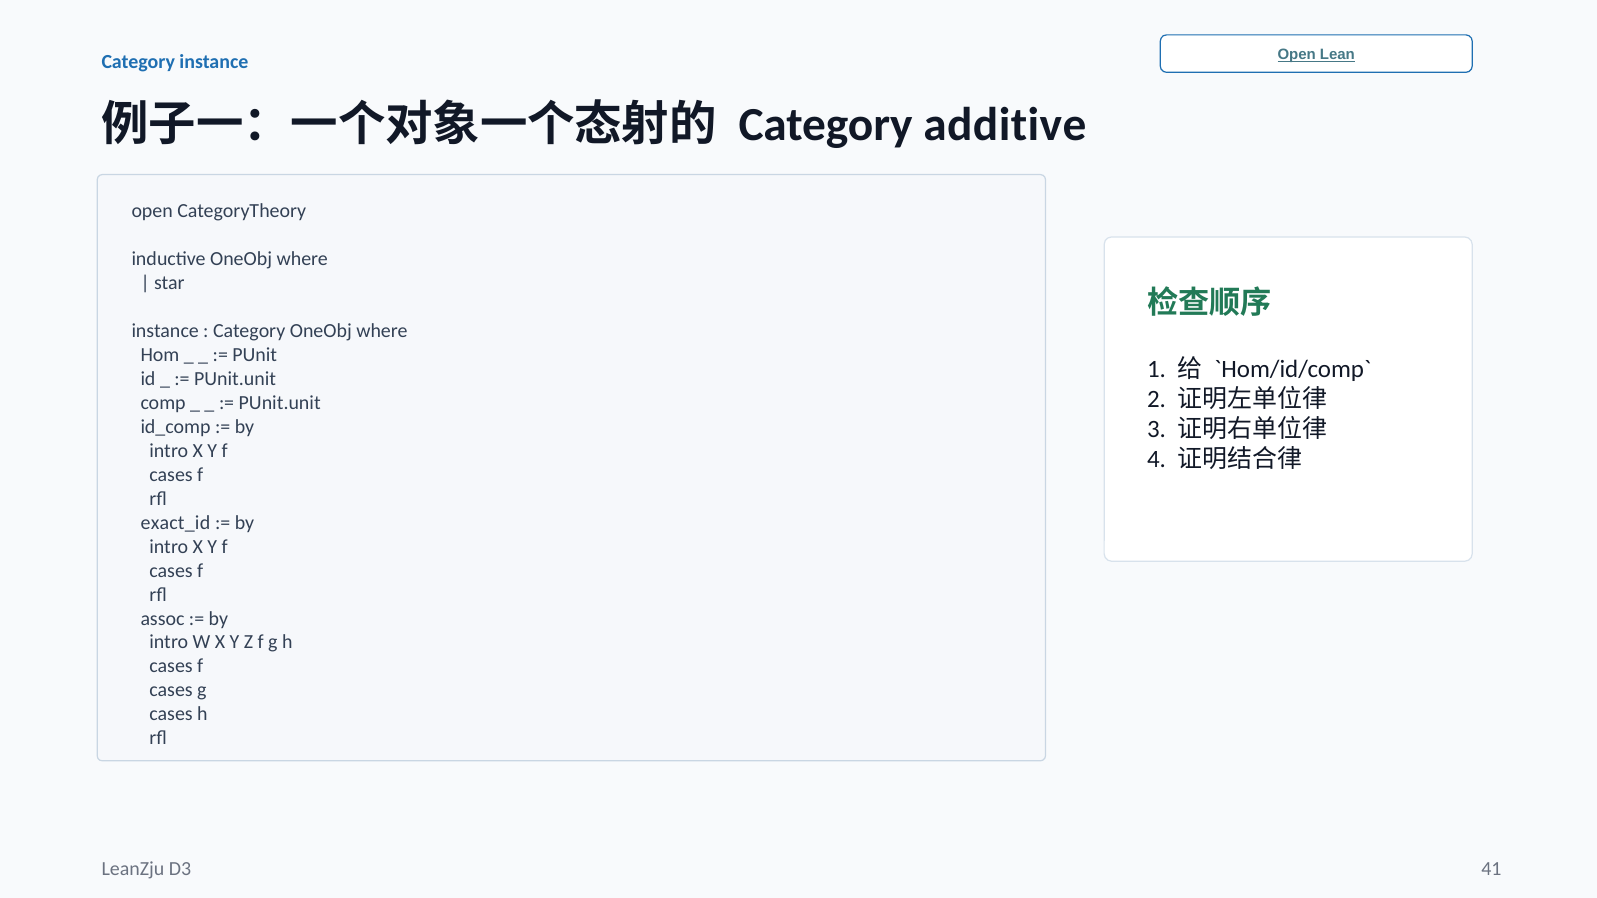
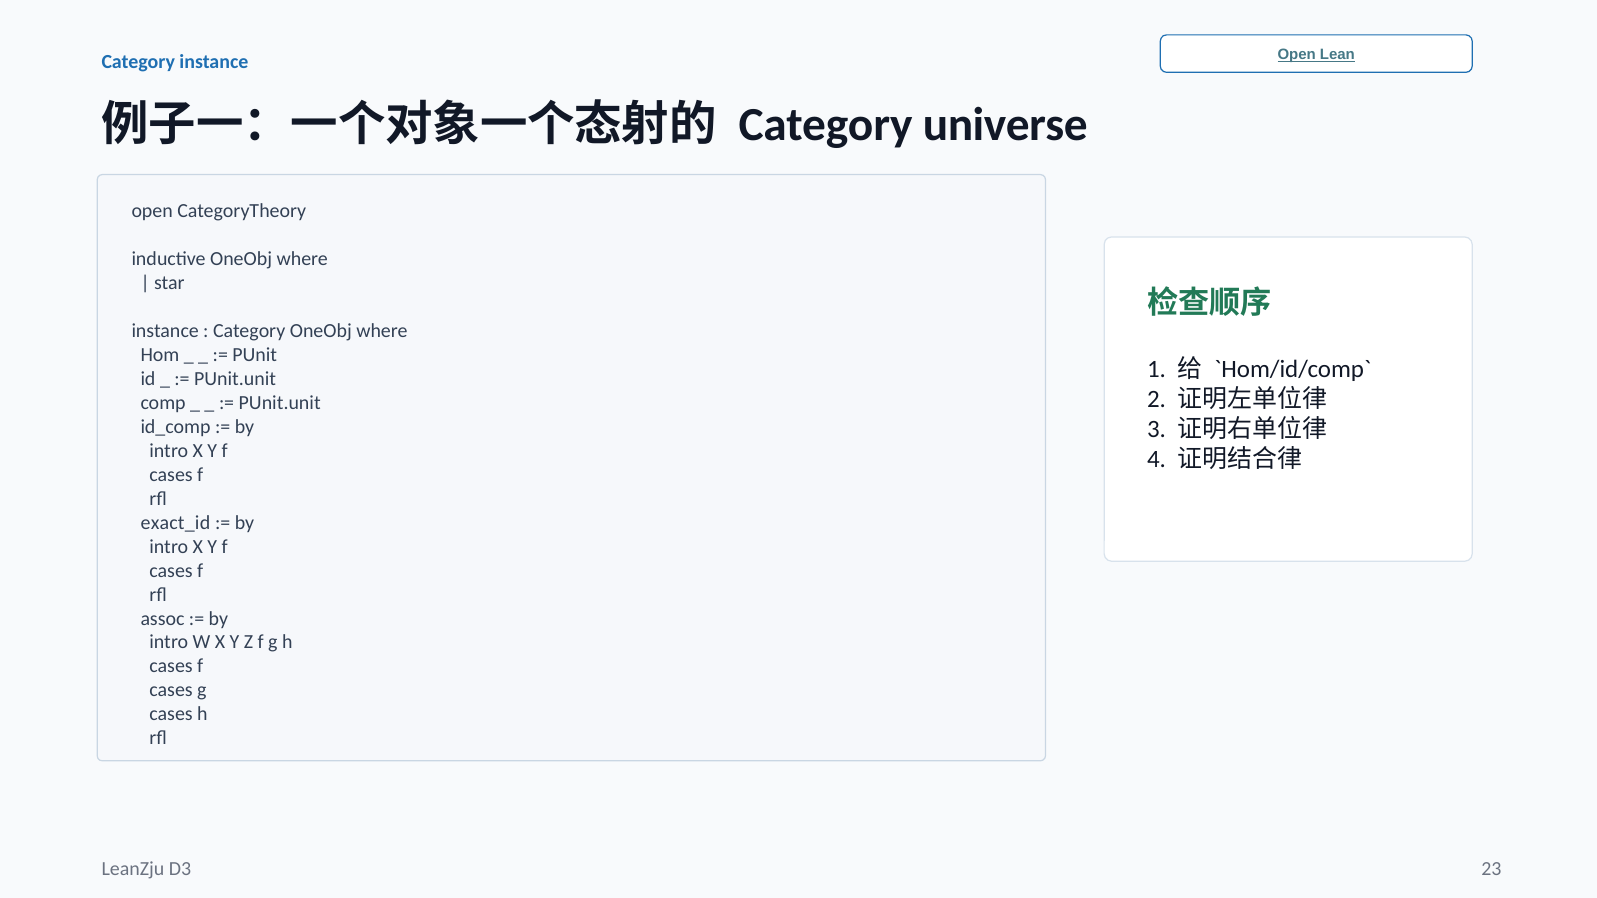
additive: additive -> universe
41: 41 -> 23
